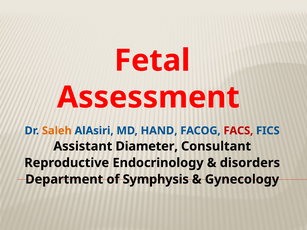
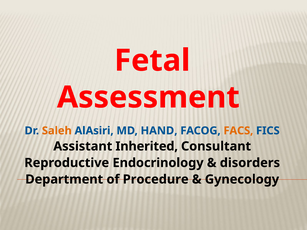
FACS colour: red -> orange
Diameter: Diameter -> Inherited
Symphysis: Symphysis -> Procedure
